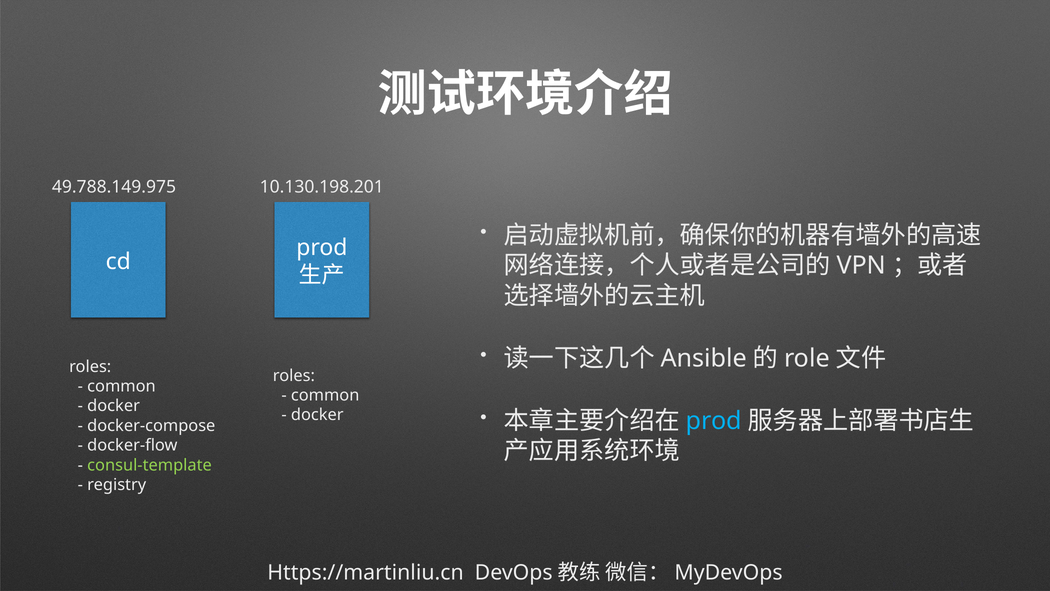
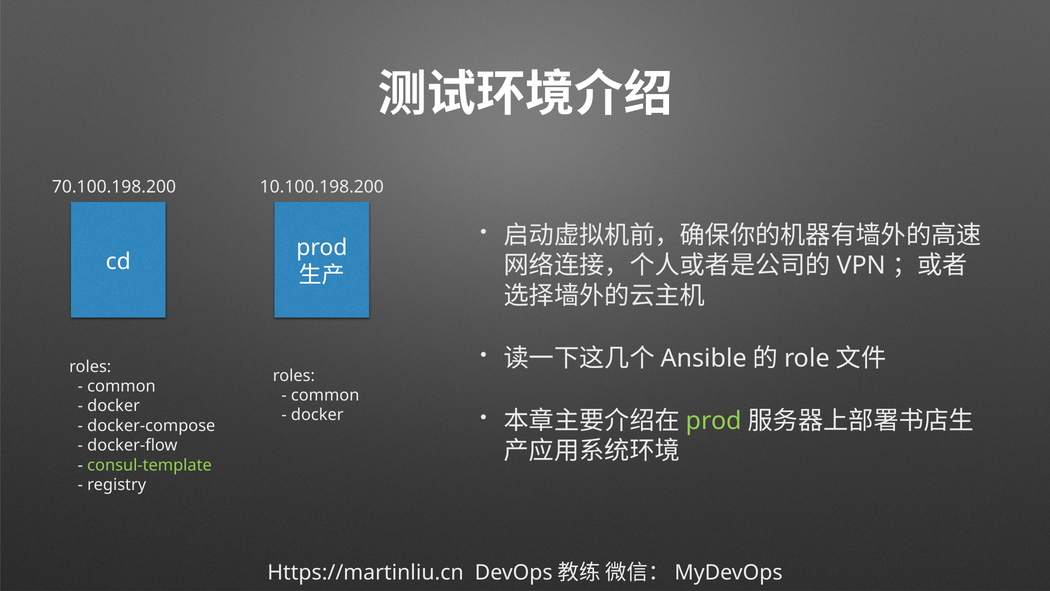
49.788.149.975: 49.788.149.975 -> 70.100.198.200
10.130.198.201: 10.130.198.201 -> 10.100.198.200
prod at (714, 421) colour: light blue -> light green
